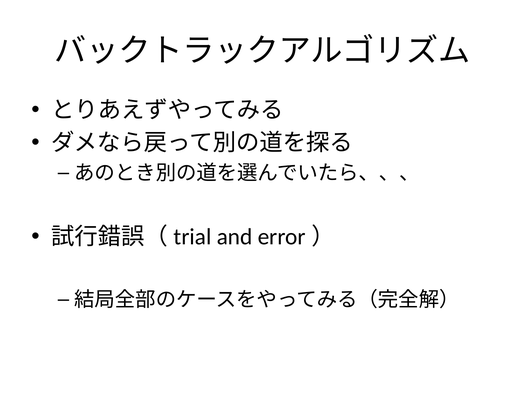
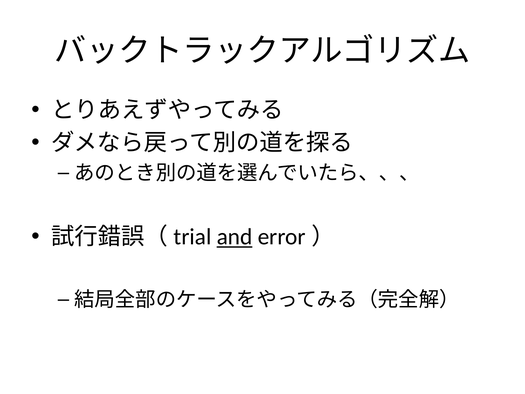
and underline: none -> present
